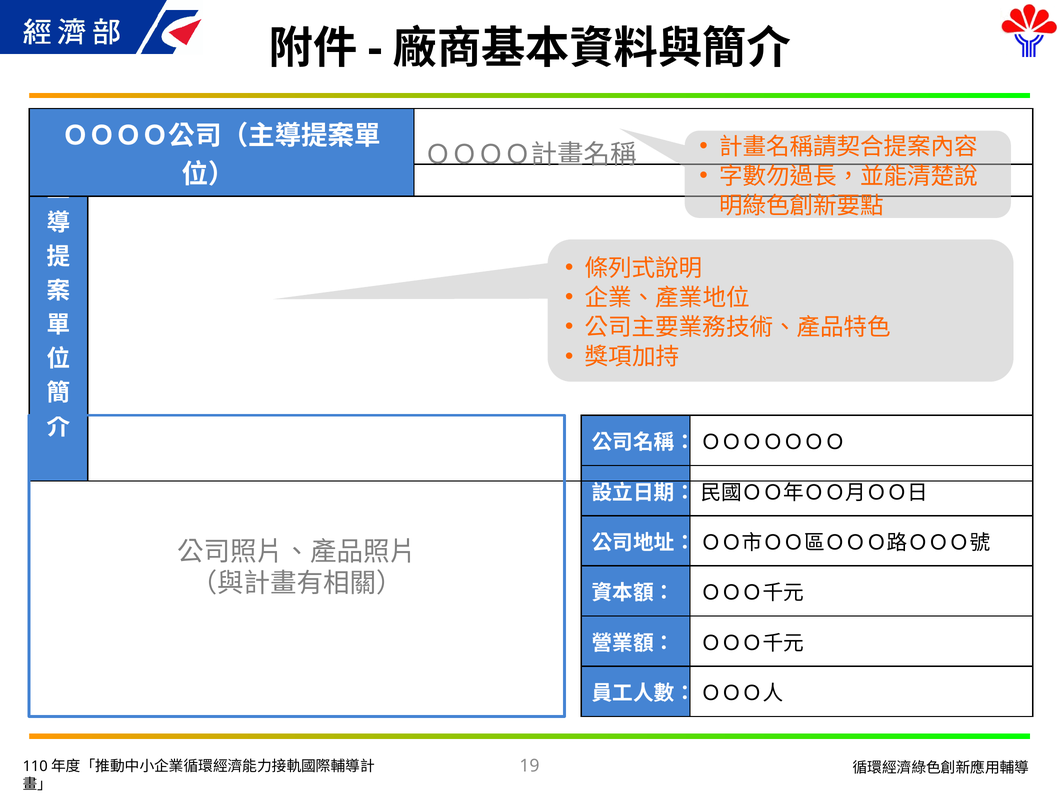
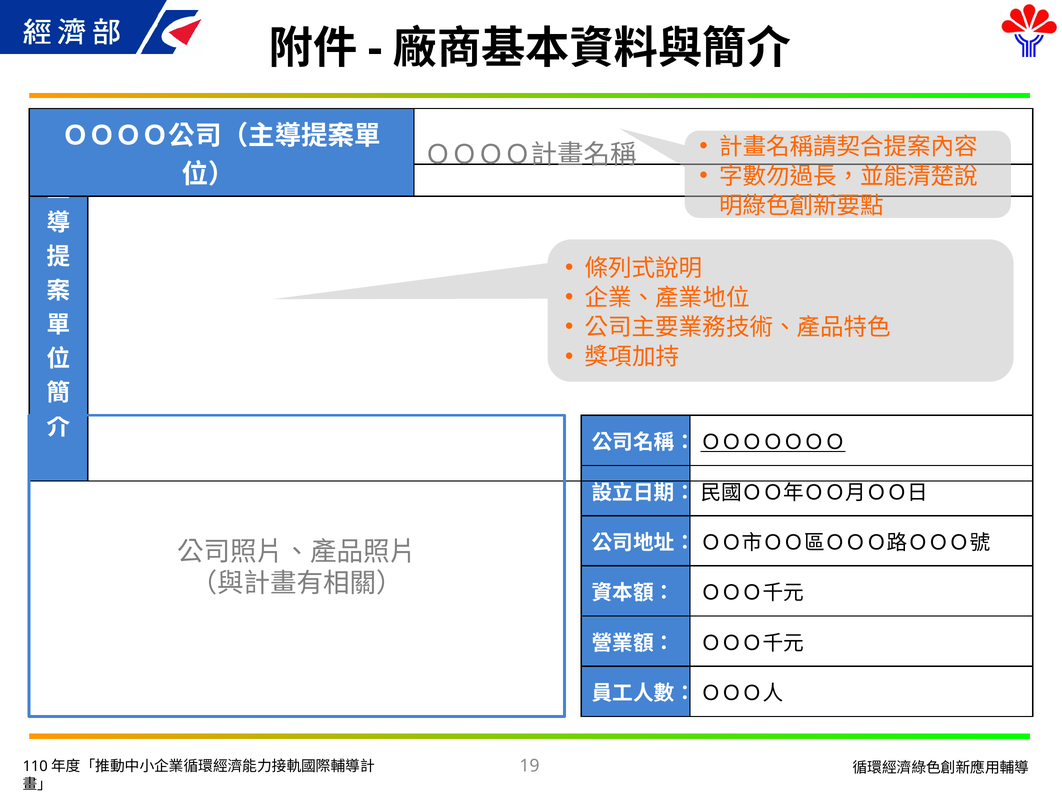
ＯＯＯＯＯＯＯ underline: none -> present
